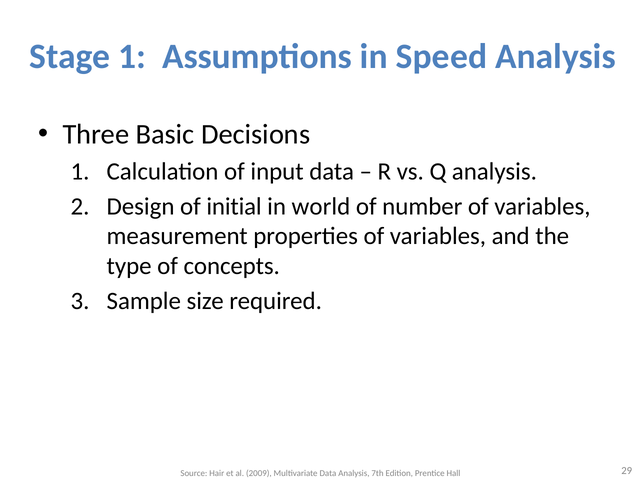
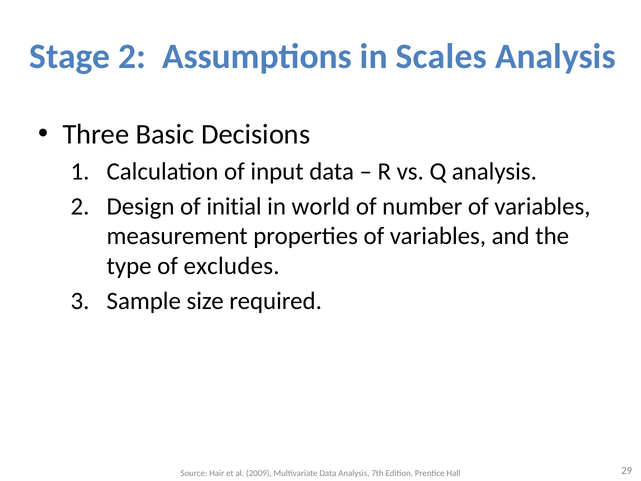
Stage 1: 1 -> 2
Speed: Speed -> Scales
concepts: concepts -> excludes
